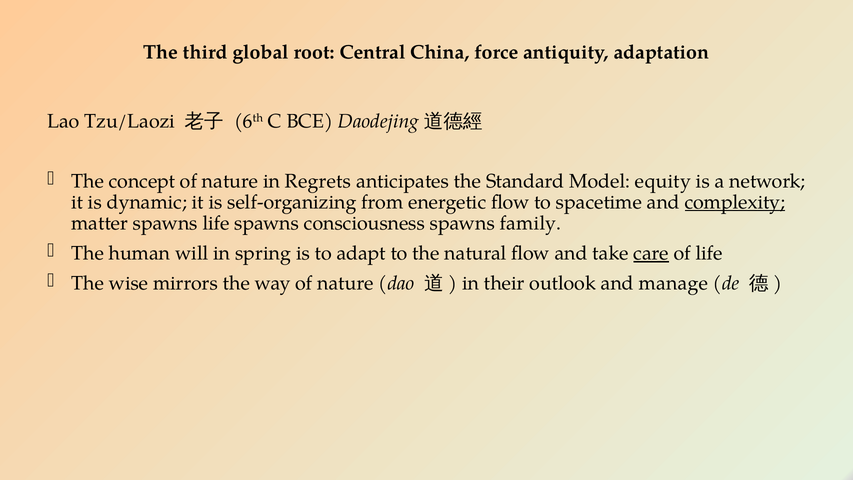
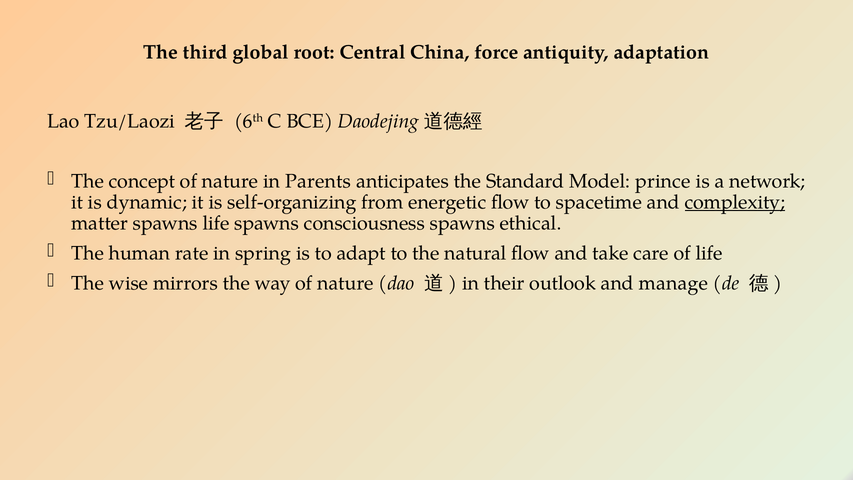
Regrets: Regrets -> Parents
equity: equity -> prince
family: family -> ethical
will: will -> rate
care underline: present -> none
